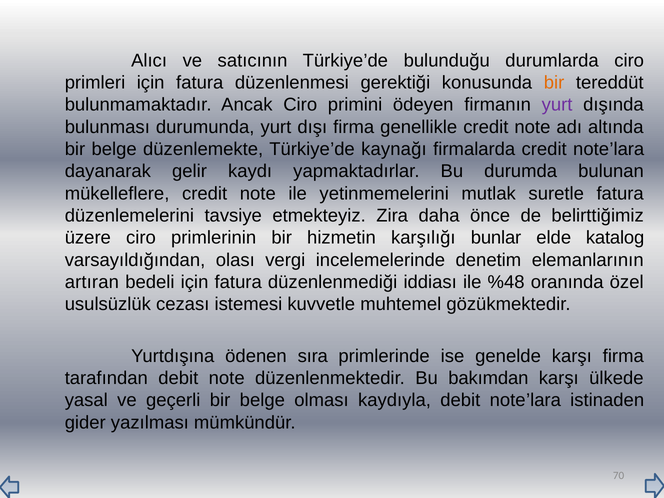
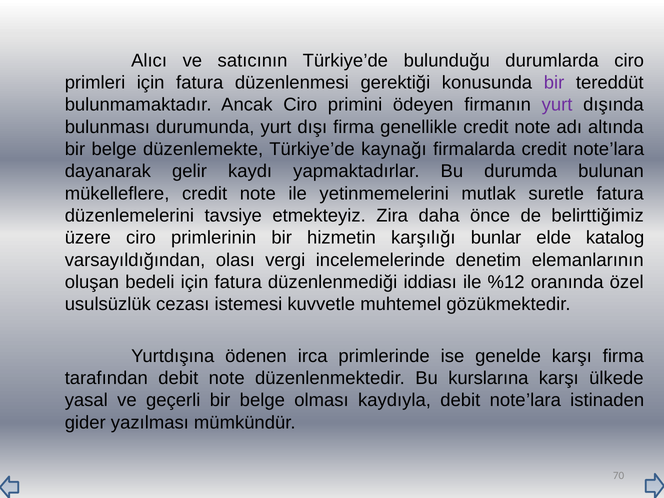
bir at (554, 83) colour: orange -> purple
artıran: artıran -> oluşan
%48: %48 -> %12
sıra: sıra -> irca
bakımdan: bakımdan -> kurslarına
